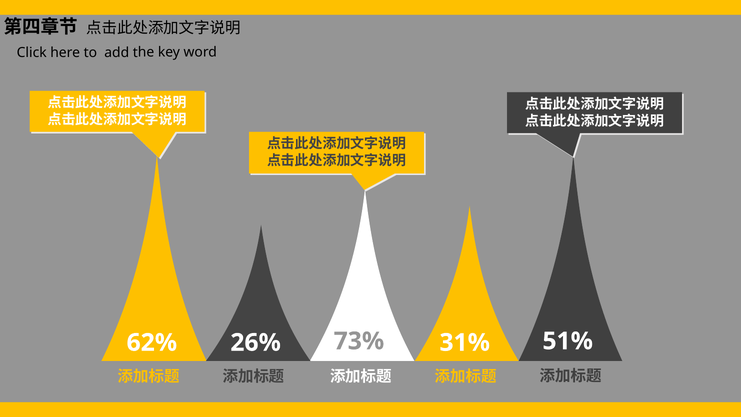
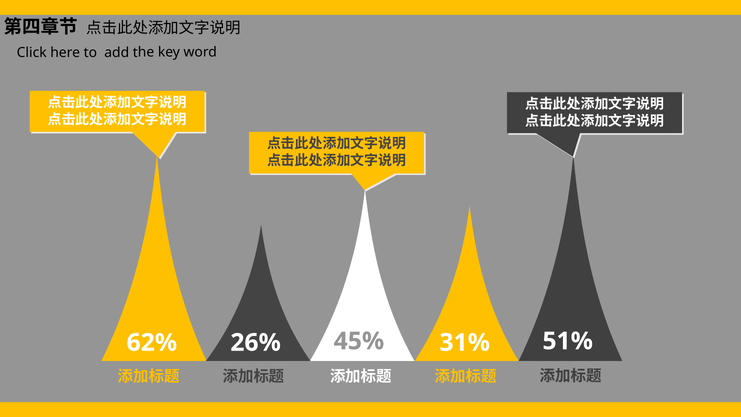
73%: 73% -> 45%
